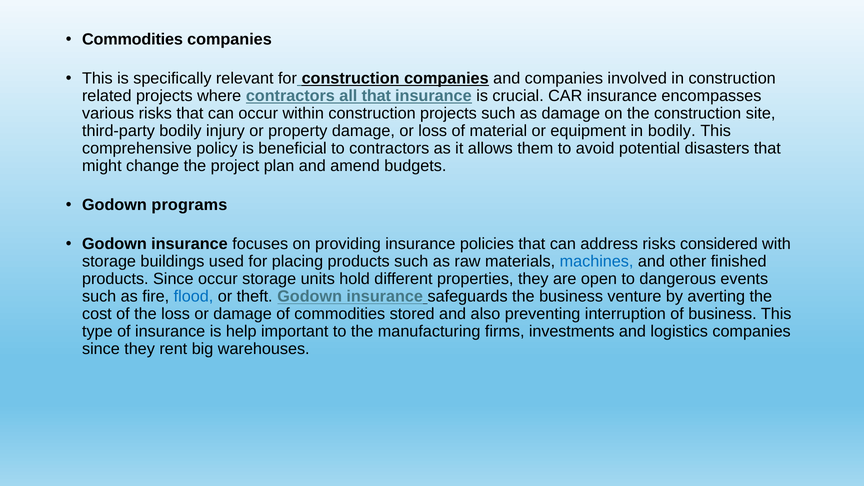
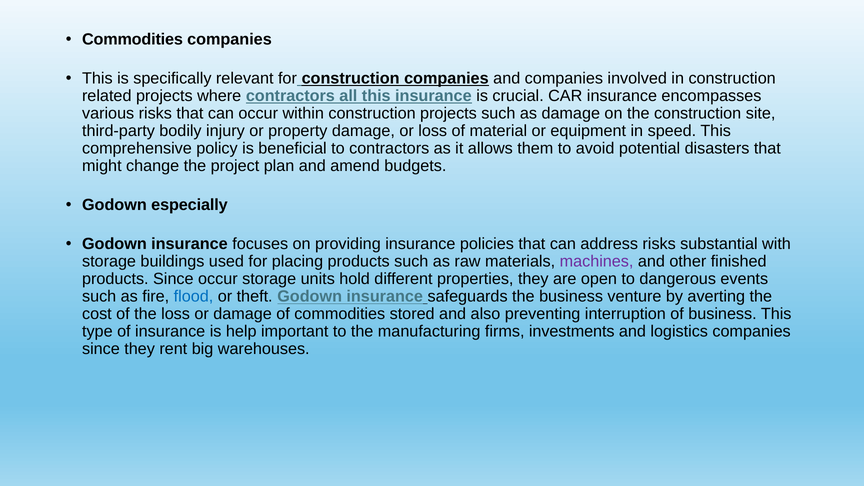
all that: that -> this
in bodily: bodily -> speed
programs: programs -> especially
considered: considered -> substantial
machines colour: blue -> purple
